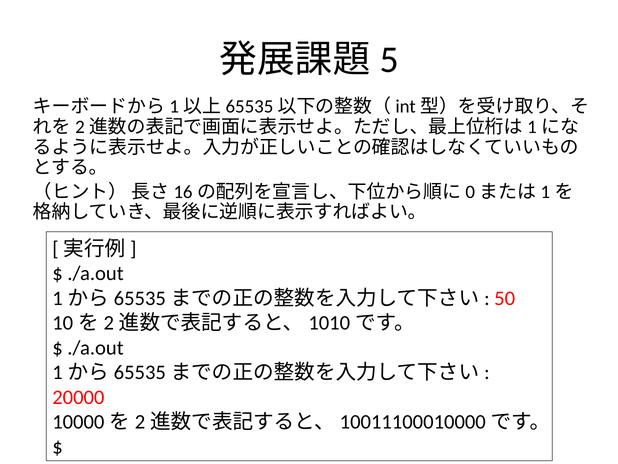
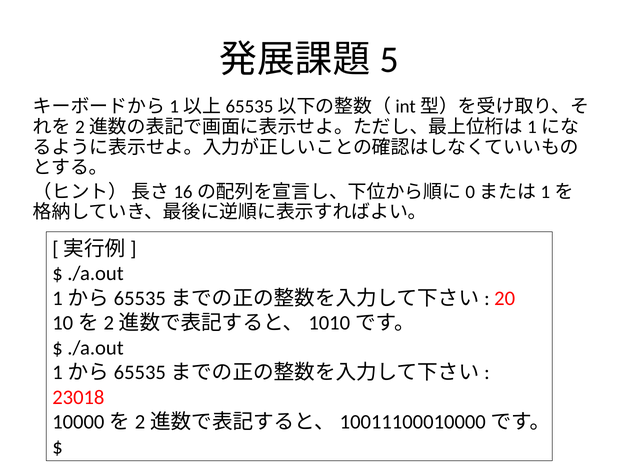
50: 50 -> 20
20000: 20000 -> 23018
